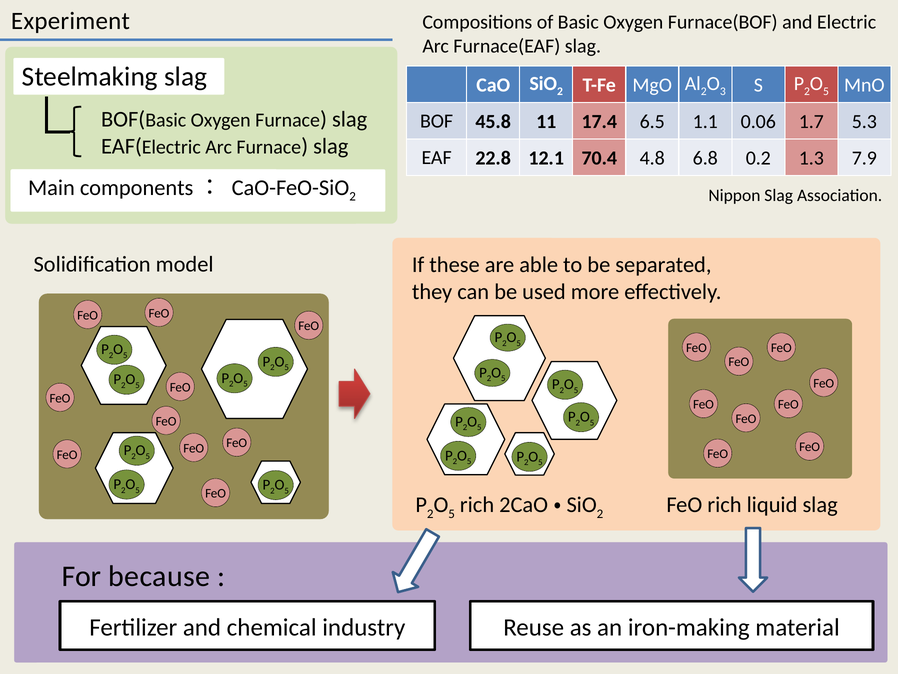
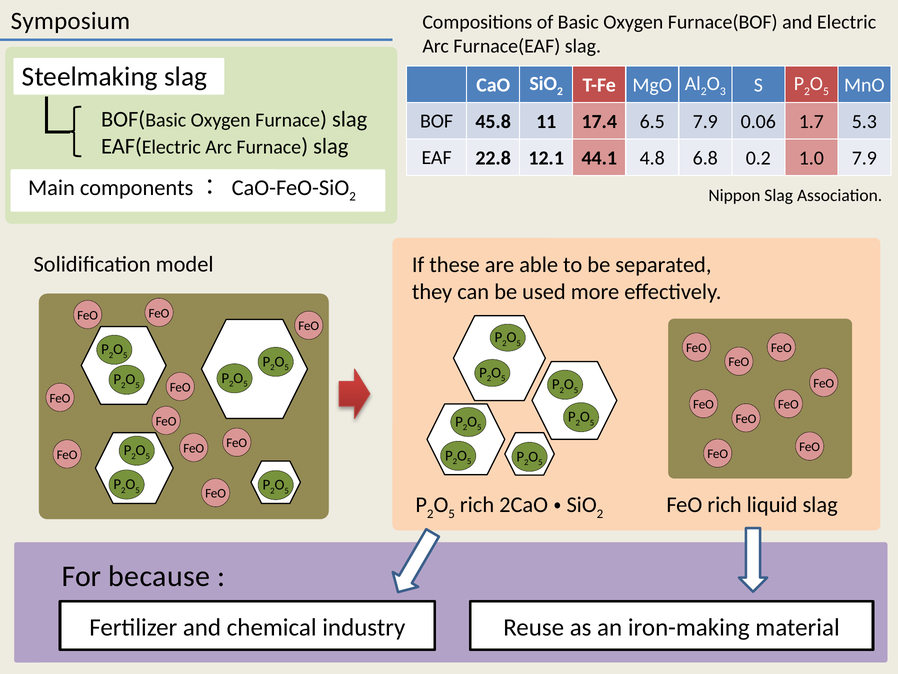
Experiment: Experiment -> Symposium
6.5 1.1: 1.1 -> 7.9
70.4: 70.4 -> 44.1
1.3: 1.3 -> 1.0
